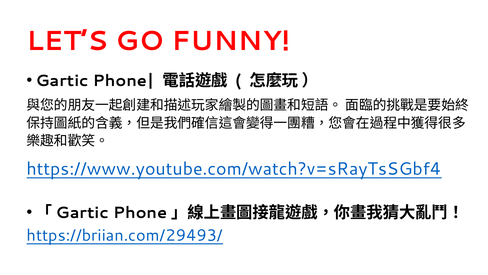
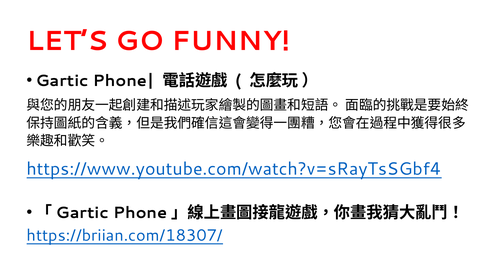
https://briian.com/29493/: https://briian.com/29493/ -> https://briian.com/18307/
